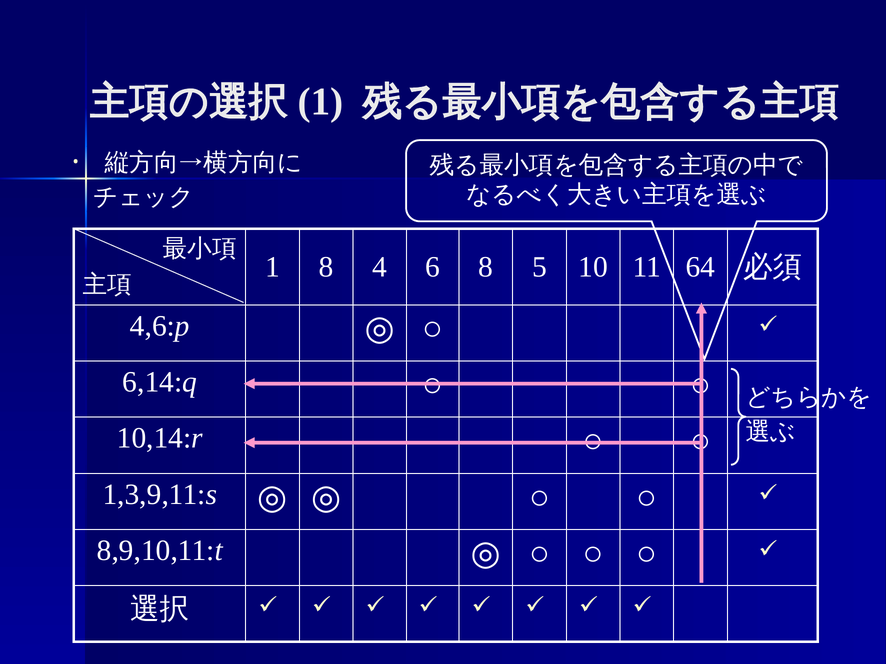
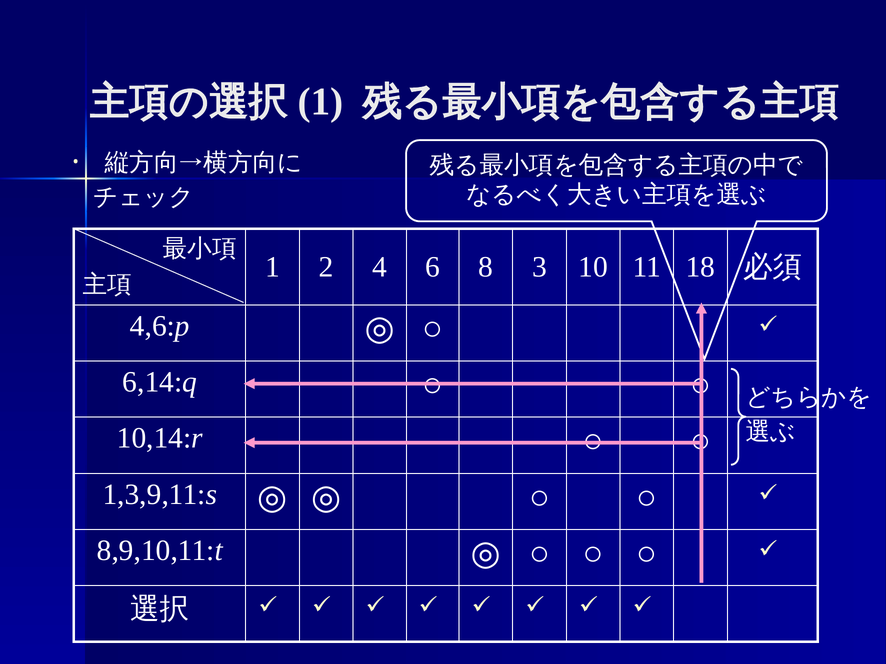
1 8: 8 -> 2
5: 5 -> 3
64: 64 -> 18
